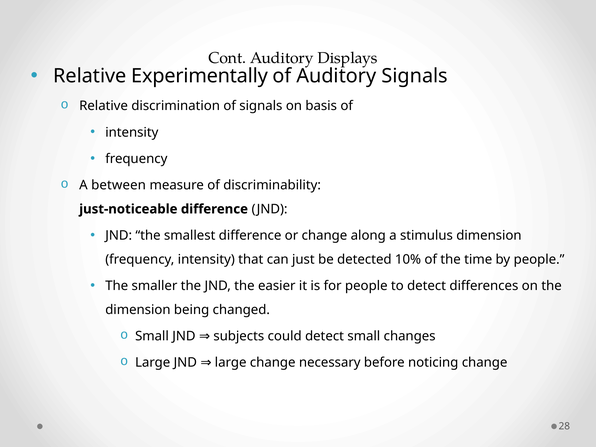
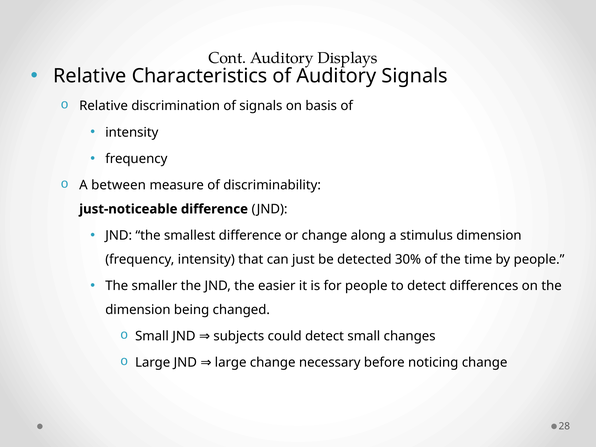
Experimentally: Experimentally -> Characteristics
10%: 10% -> 30%
